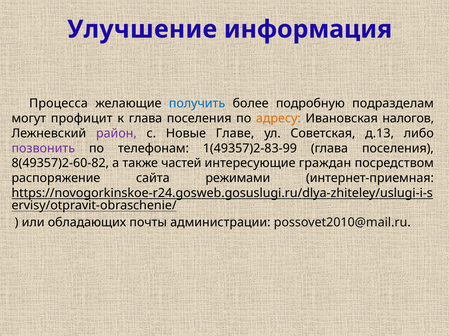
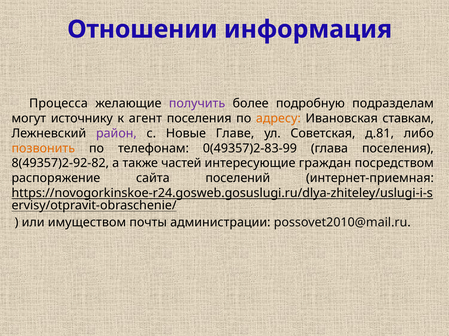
Улучшение: Улучшение -> Отношении
получить colour: blue -> purple
профицит: профицит -> источнику
к глава: глава -> агент
налогов: налогов -> ставкам
д.13: д.13 -> д.81
позвонить colour: purple -> orange
1(49357)2-83-99: 1(49357)2-83-99 -> 0(49357)2-83-99
8(49357)2-60-82: 8(49357)2-60-82 -> 8(49357)2-92-82
режимами: режимами -> поселений
обладающих: обладающих -> имуществом
